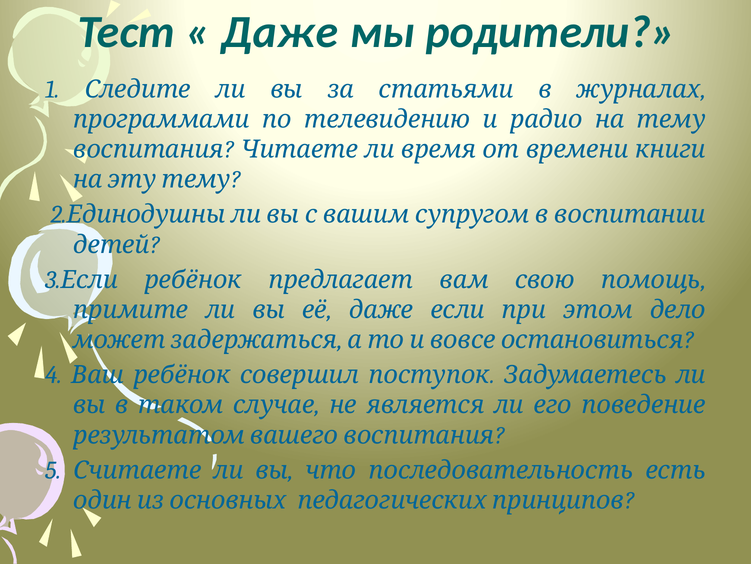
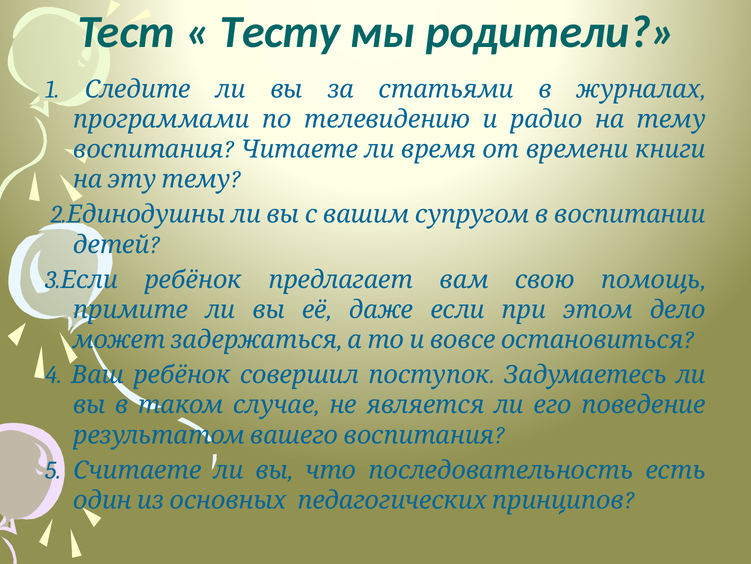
Даже at (280, 32): Даже -> Тесту
